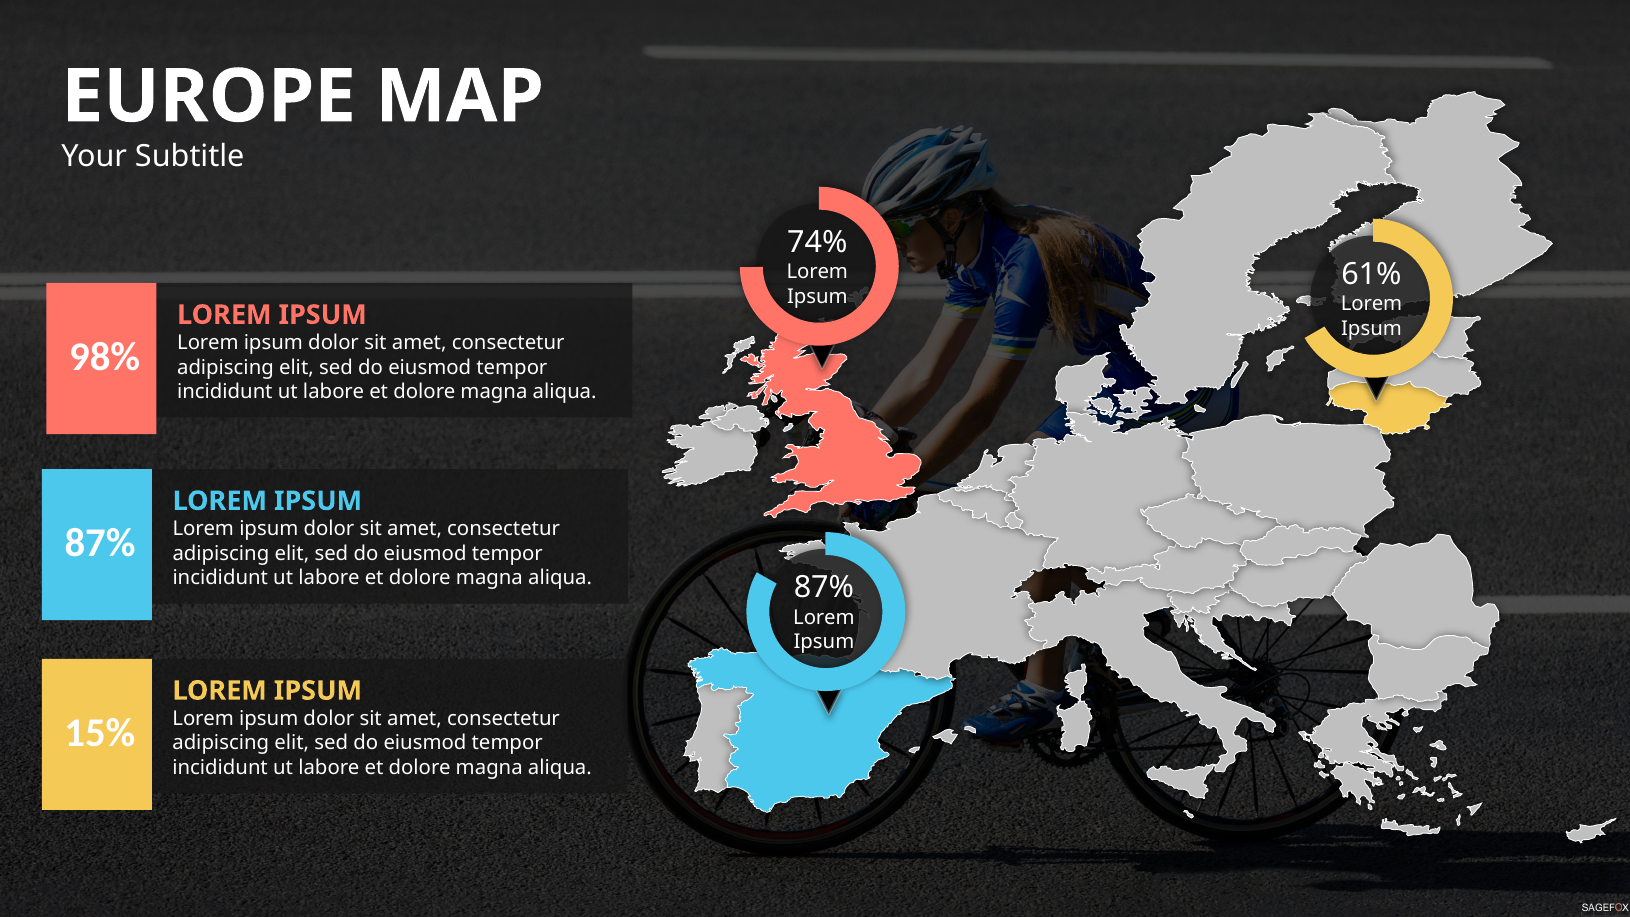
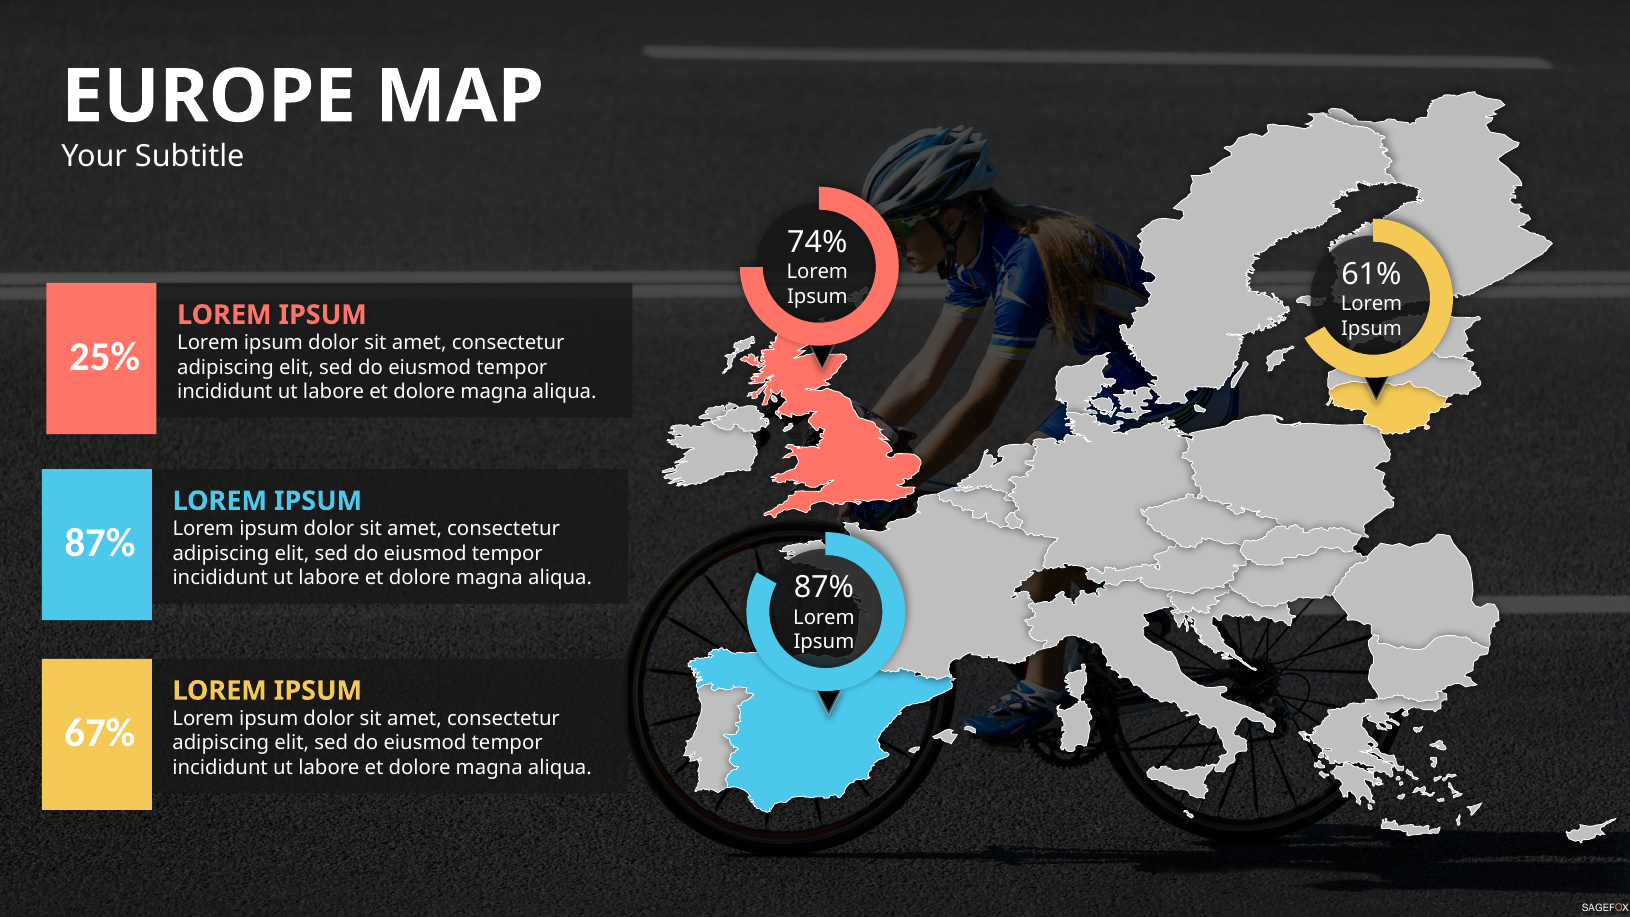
98%: 98% -> 25%
15%: 15% -> 67%
